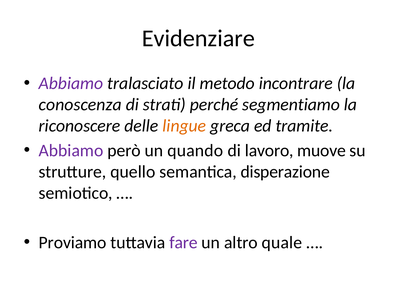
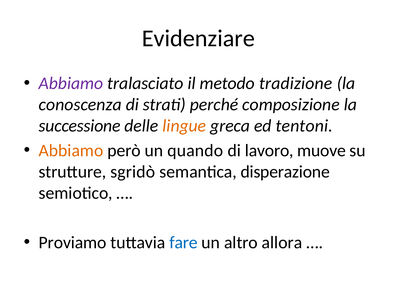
incontrare: incontrare -> tradizione
segmentiamo: segmentiamo -> composizione
riconoscere: riconoscere -> successione
tramite: tramite -> tentoni
Abbiamo at (71, 150) colour: purple -> orange
quello: quello -> sgridò
fare colour: purple -> blue
quale: quale -> allora
